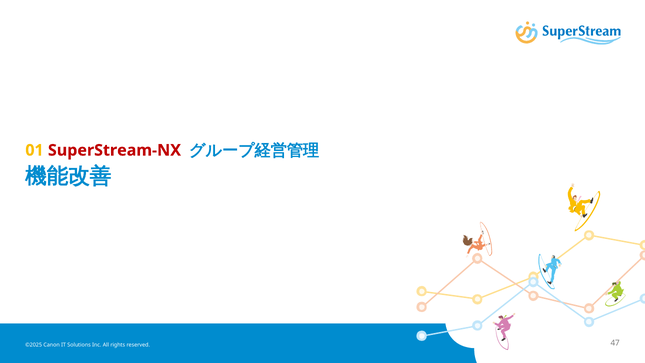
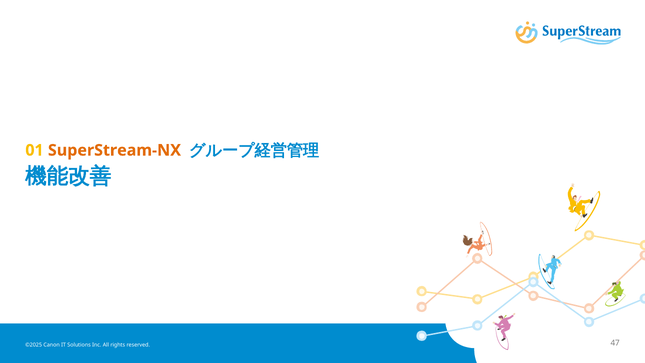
SuperStream-NX colour: red -> orange
